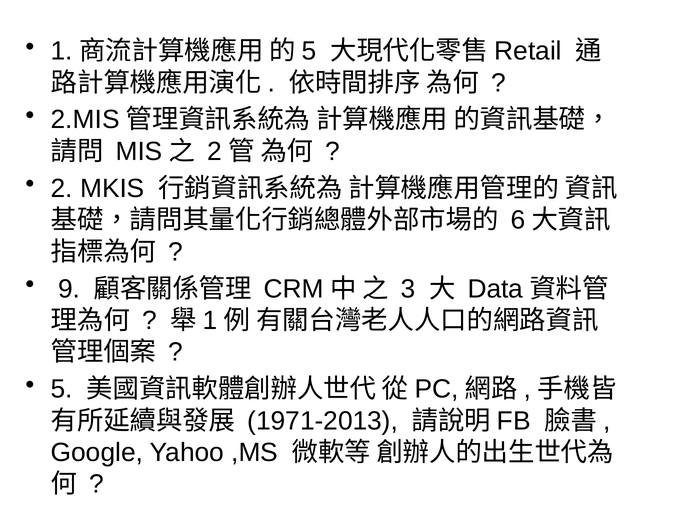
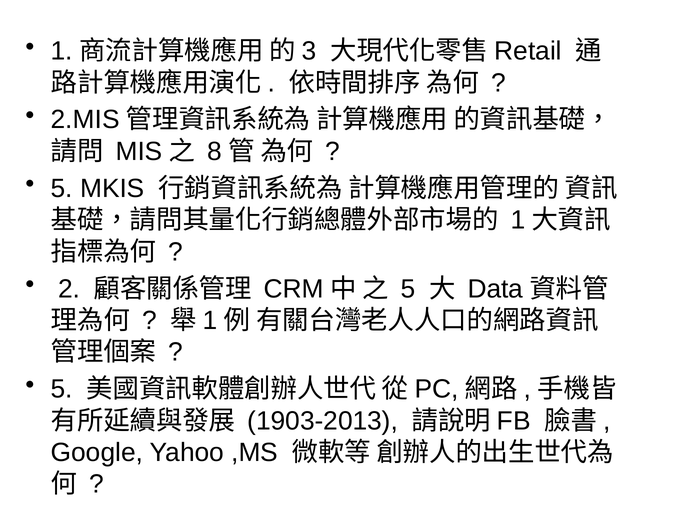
5 at (309, 51): 5 -> 3
2 at (215, 151): 2 -> 8
2 at (62, 188): 2 -> 5
6 at (518, 220): 6 -> 1
9: 9 -> 2
3 at (408, 289): 3 -> 5
1971-2013: 1971-2013 -> 1903-2013
